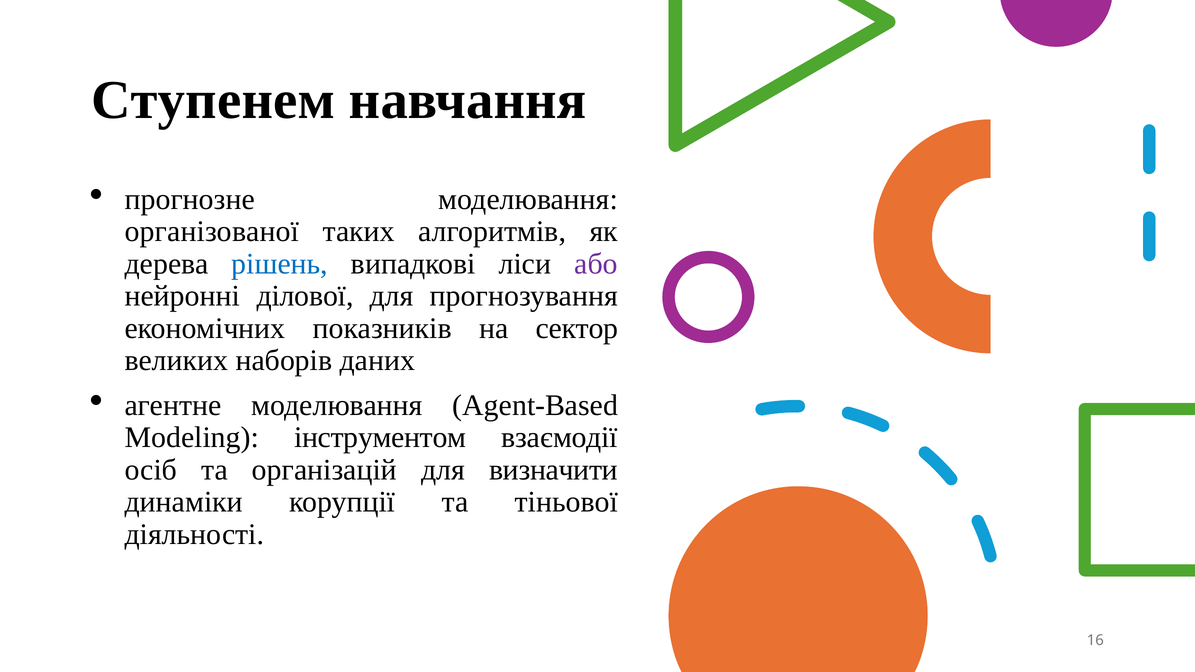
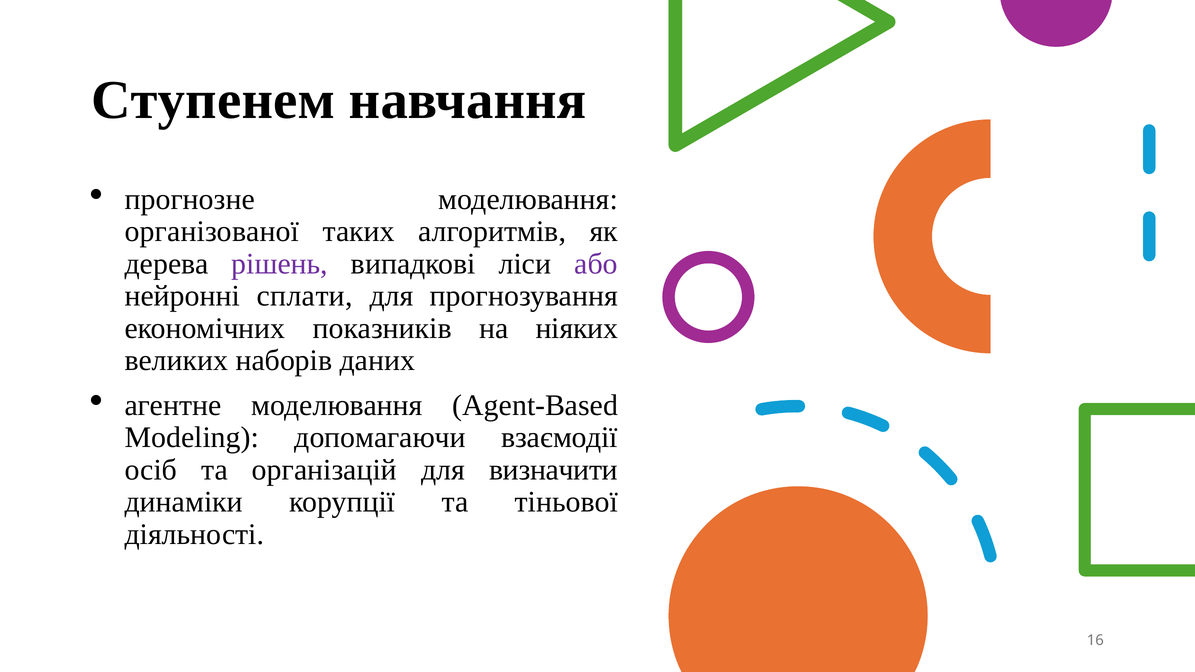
рішень colour: blue -> purple
ділової: ділової -> сплати
сектор: сектор -> ніяких
інструментом: інструментом -> допомагаючи
